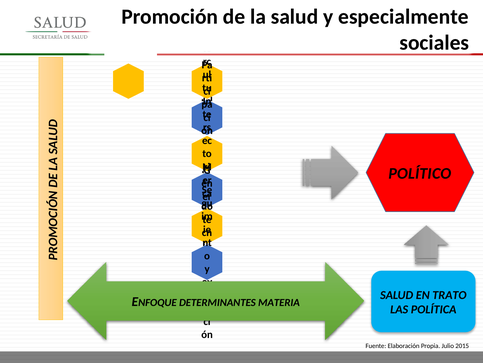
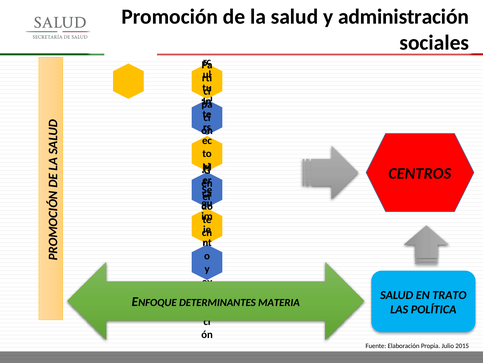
especialmente: especialmente -> administración
POLÍTICO: POLÍTICO -> CENTROS
